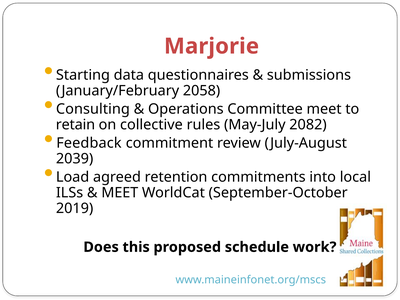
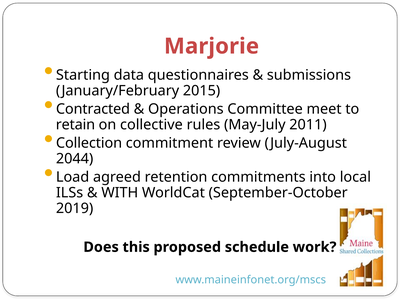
2058: 2058 -> 2015
Consulting: Consulting -> Contracted
2082: 2082 -> 2011
Feedback: Feedback -> Collection
2039: 2039 -> 2044
MEET at (120, 193): MEET -> WITH
